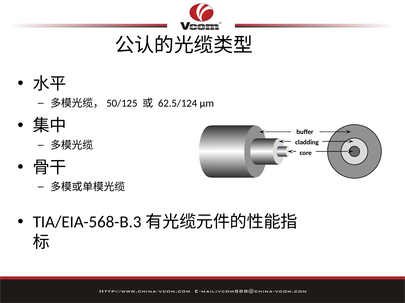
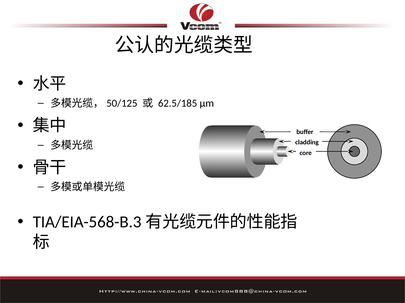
62.5/124: 62.5/124 -> 62.5/185
